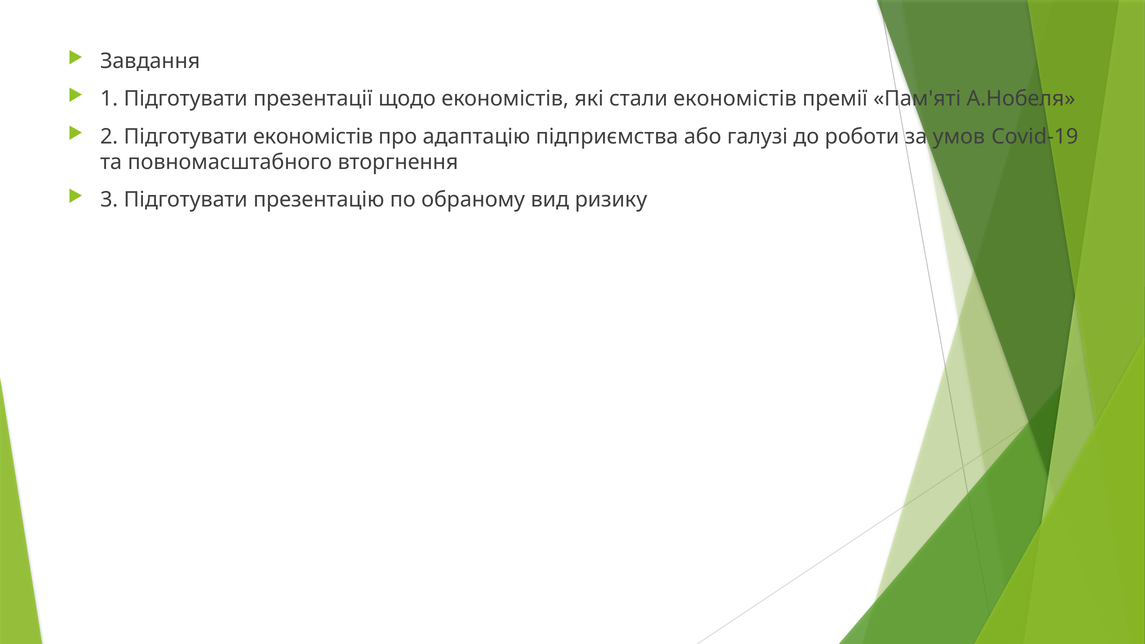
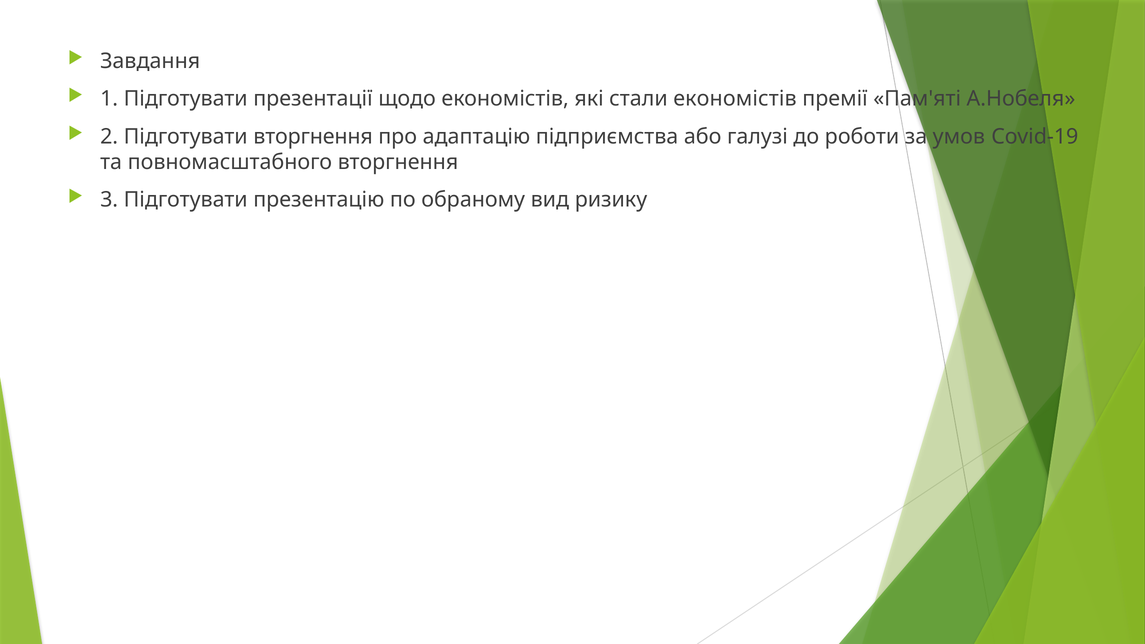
Підготувати економістів: економістів -> вторгнення
